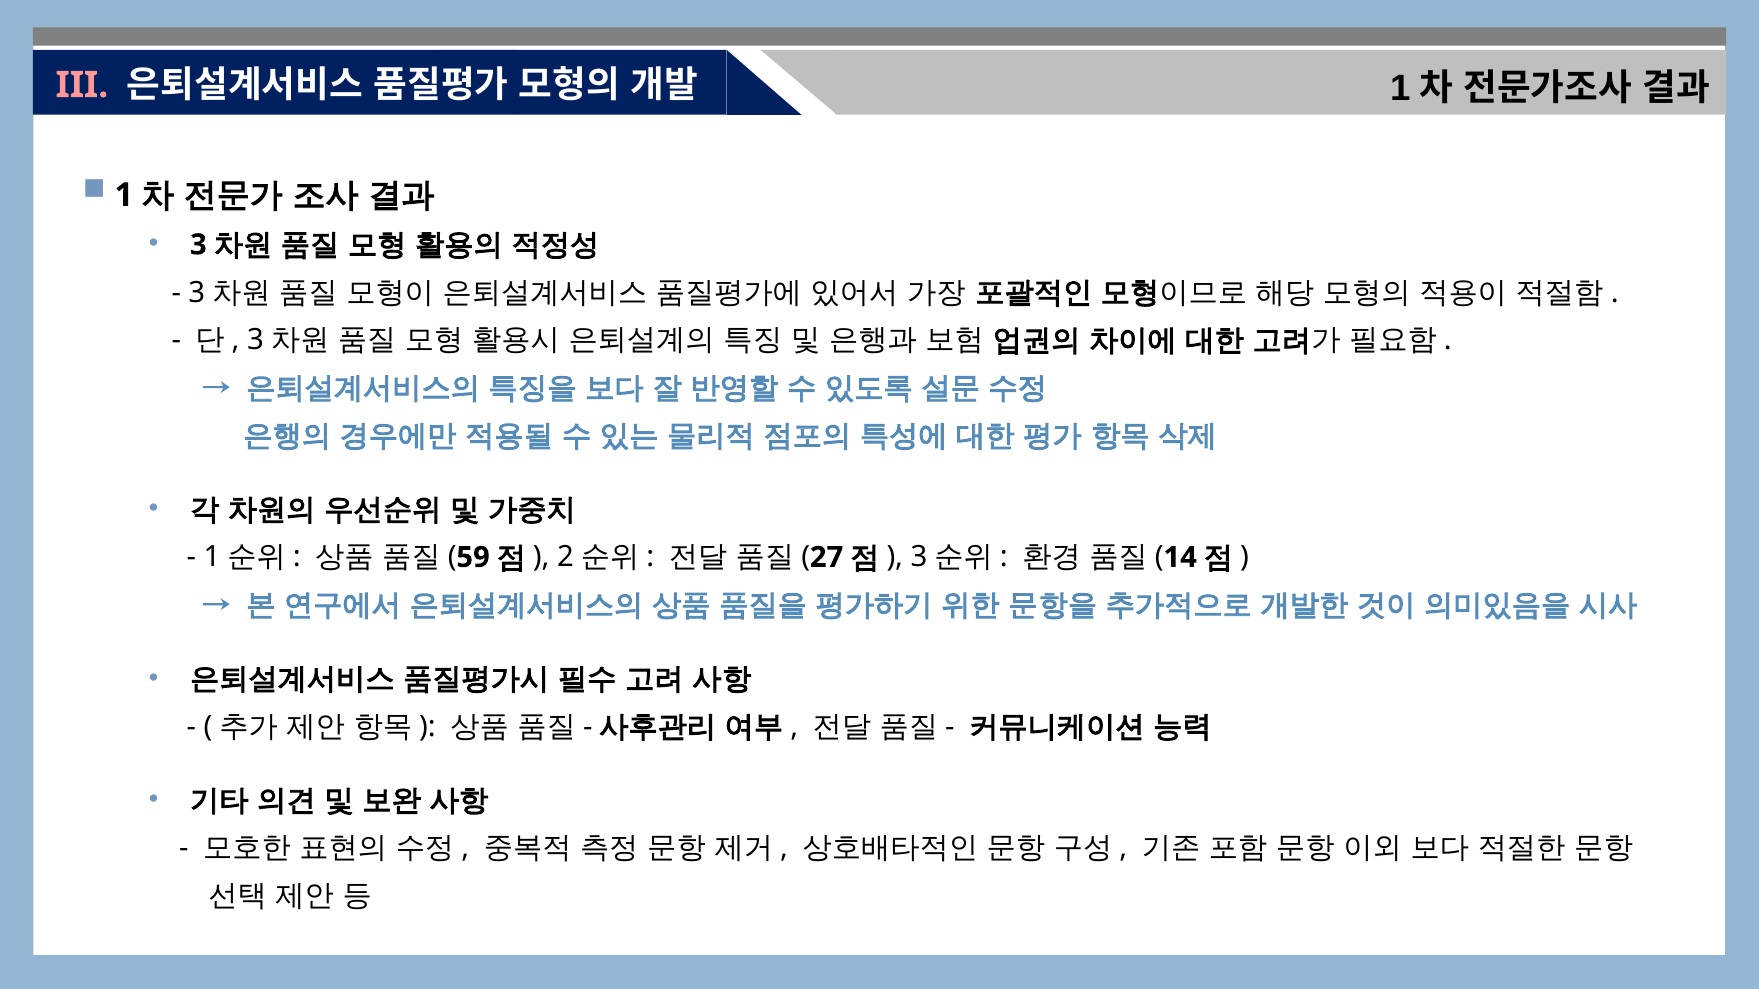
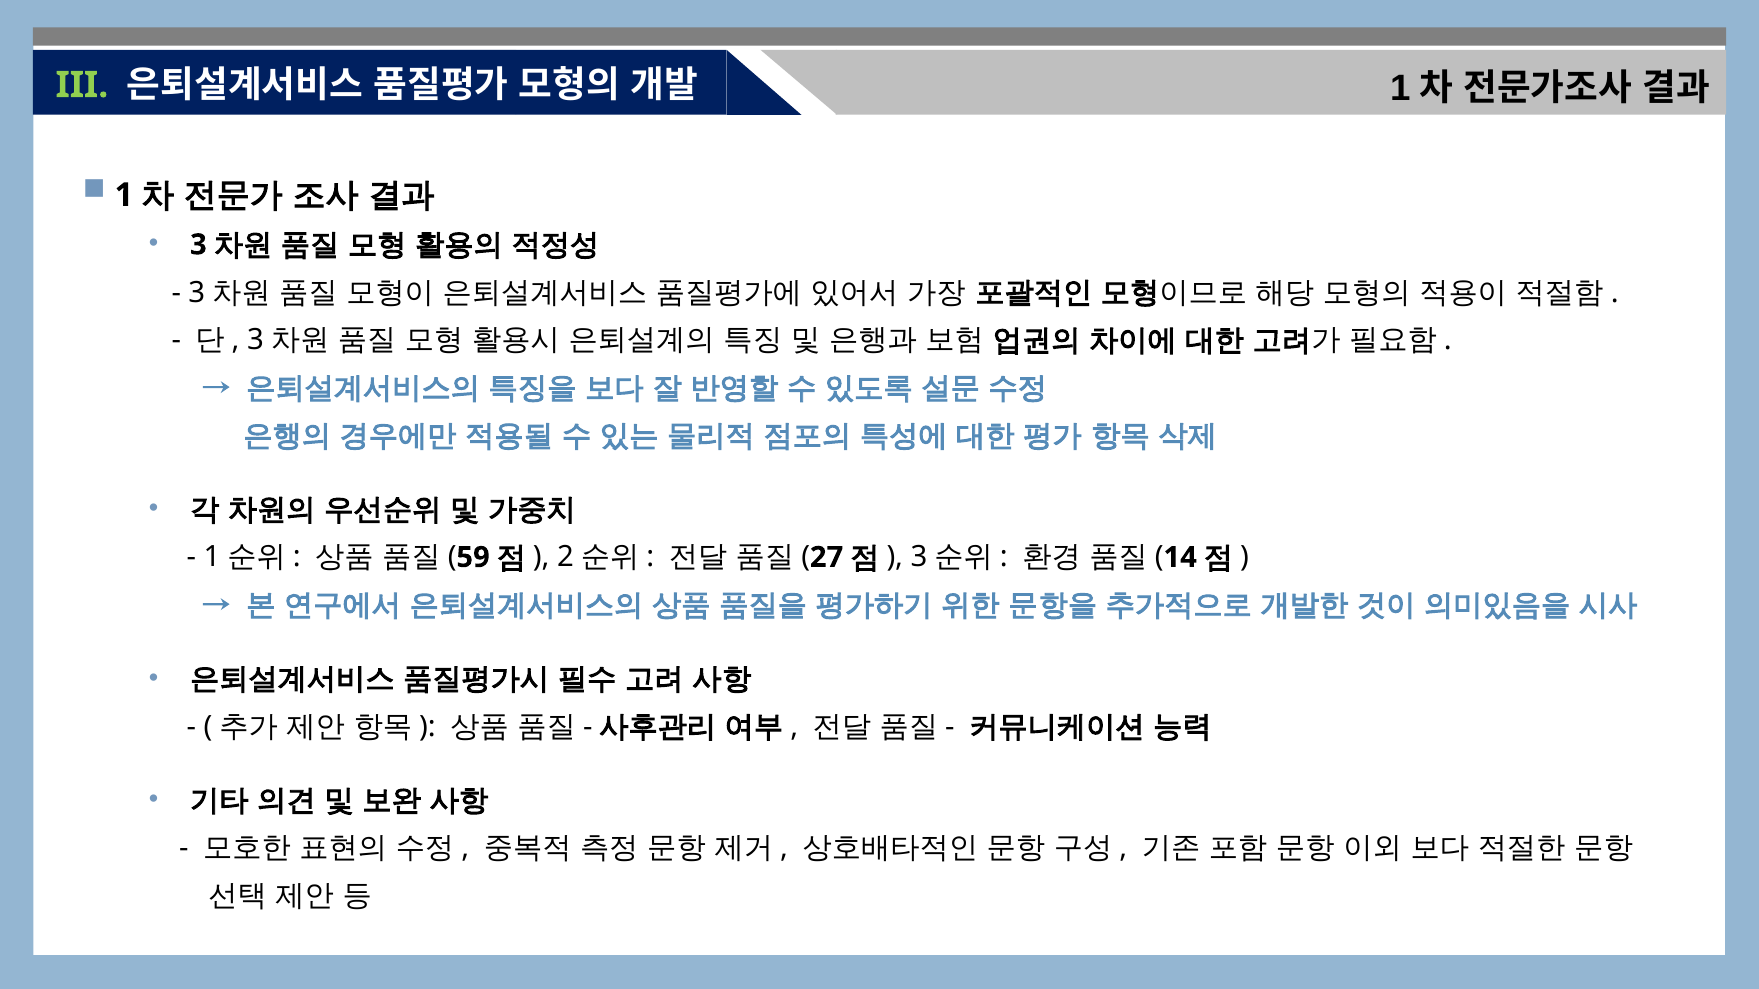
III colour: pink -> light green
